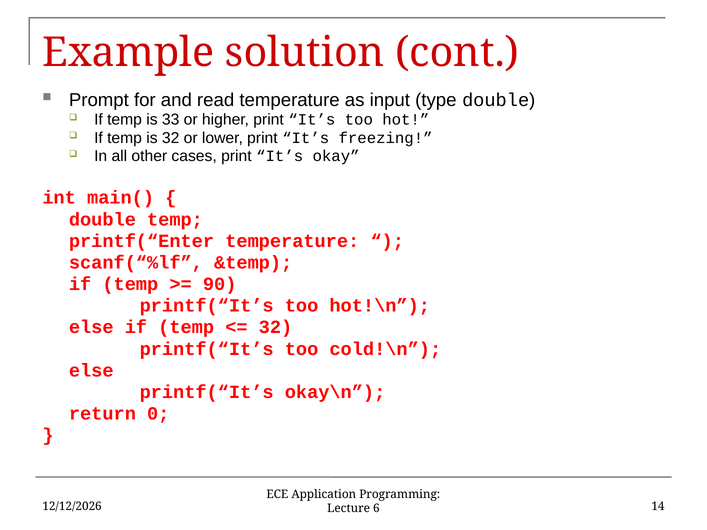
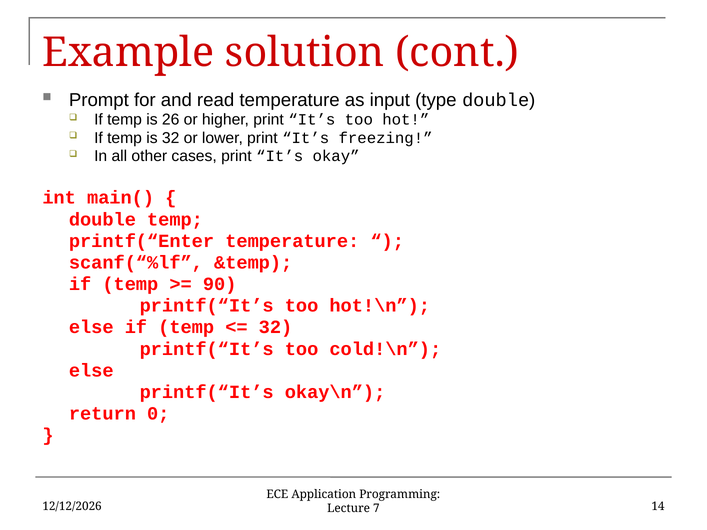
33: 33 -> 26
6: 6 -> 7
